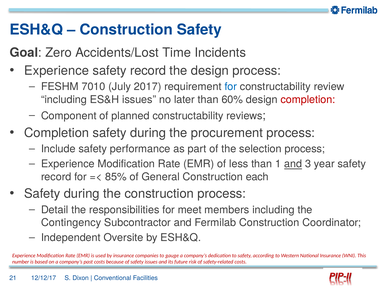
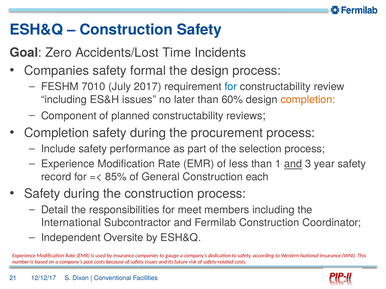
Experience at (57, 71): Experience -> Companies
record at (148, 71): record -> formal
completion at (308, 100) colour: red -> orange
Contingency: Contingency -> International
